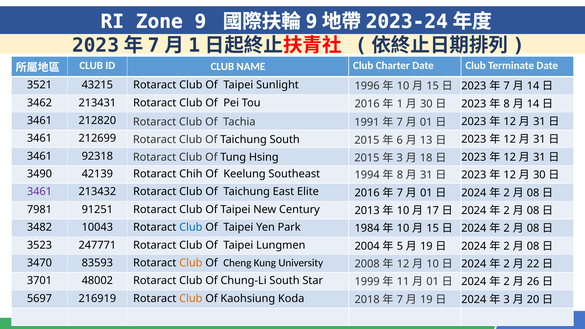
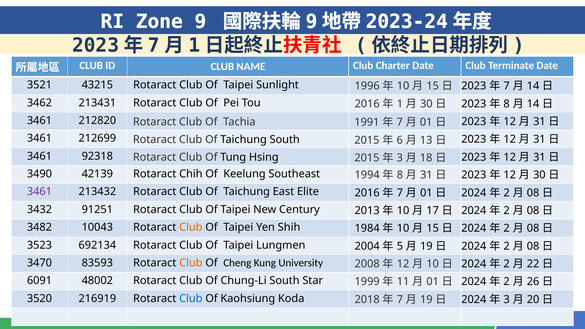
7981: 7981 -> 3432
Club at (191, 227) colour: blue -> orange
Park: Park -> Shih
247771: 247771 -> 692134
3701: 3701 -> 6091
5697: 5697 -> 3520
Club at (191, 298) colour: orange -> blue
